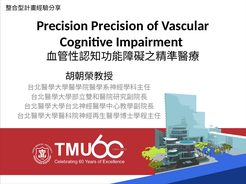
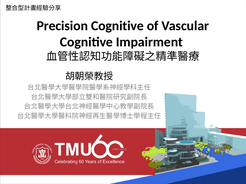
Precision Precision: Precision -> Cognitive
